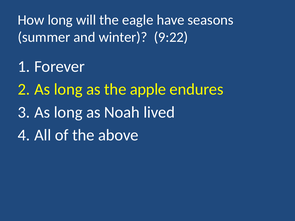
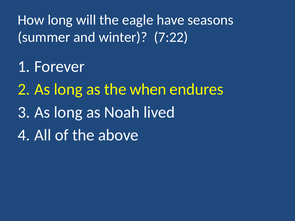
9:22: 9:22 -> 7:22
apple: apple -> when
